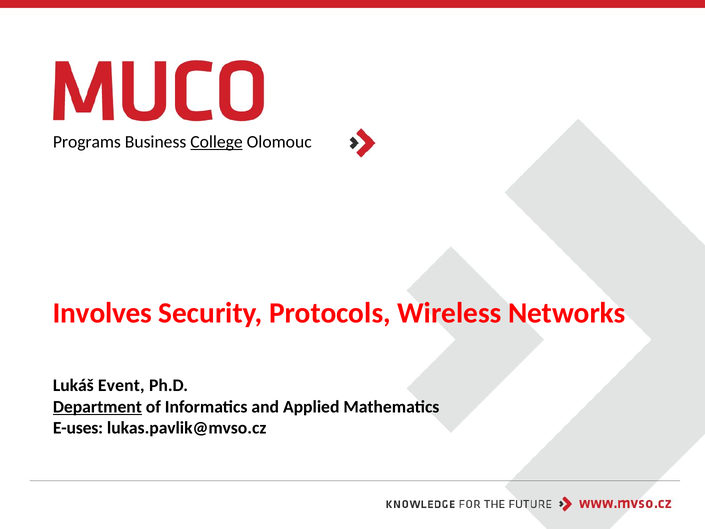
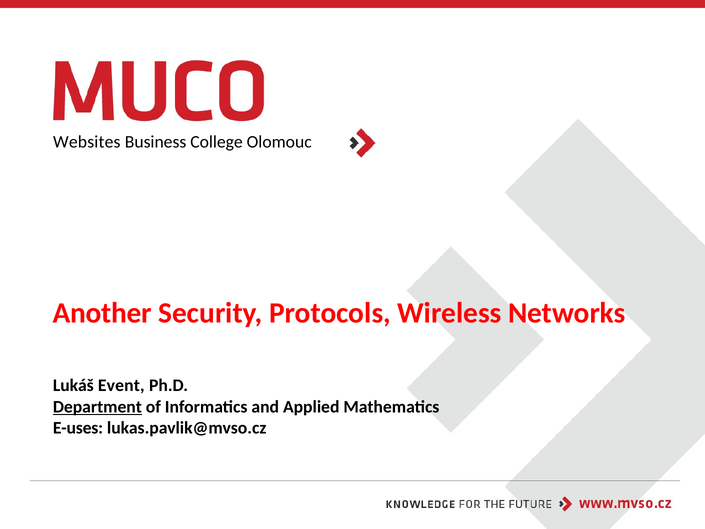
Programs: Programs -> Websites
College underline: present -> none
Involves: Involves -> Another
